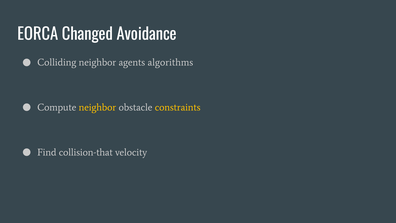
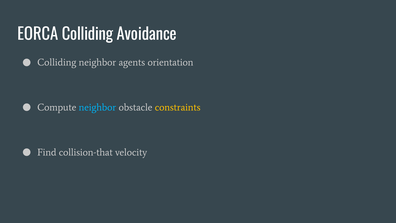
EORCA Changed: Changed -> Colliding
algorithms: algorithms -> orientation
neighbor at (97, 107) colour: yellow -> light blue
